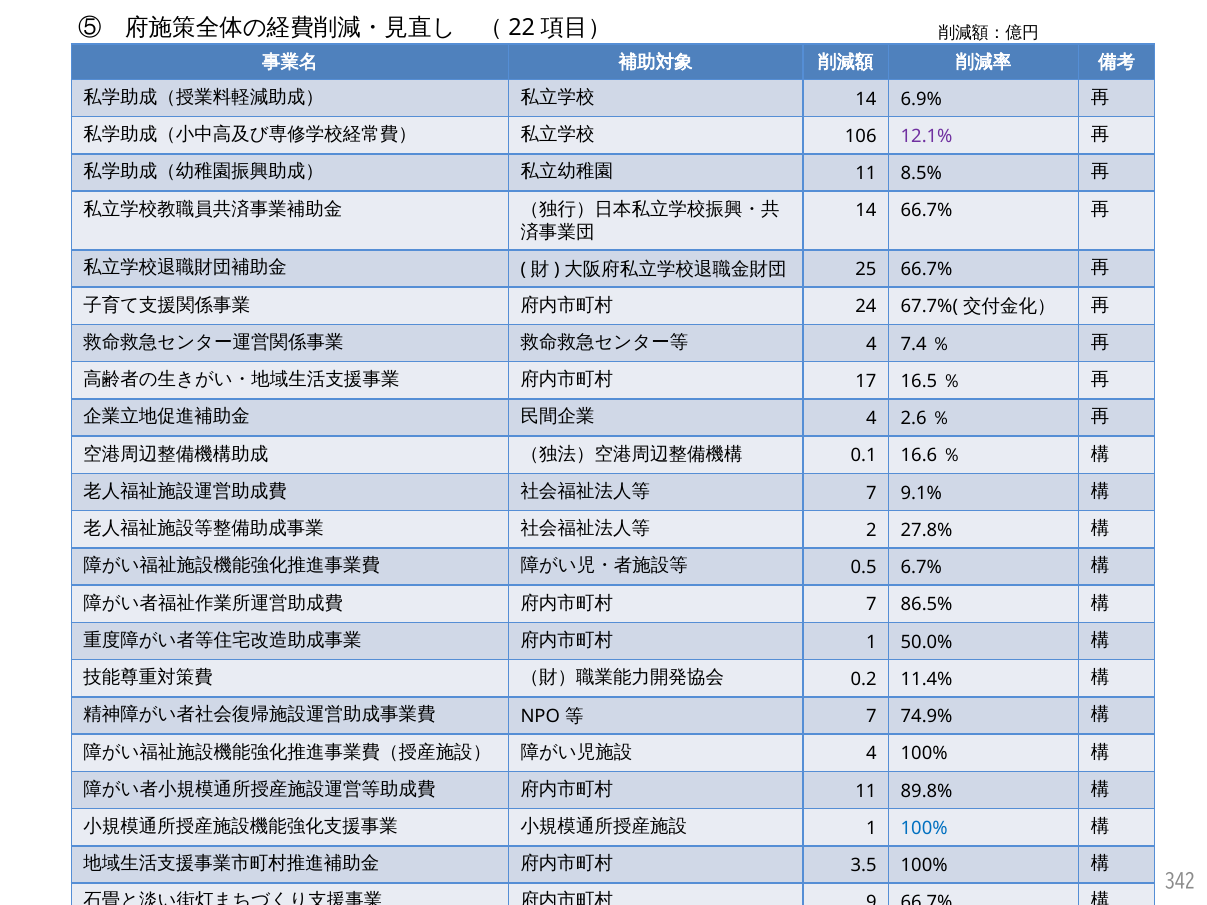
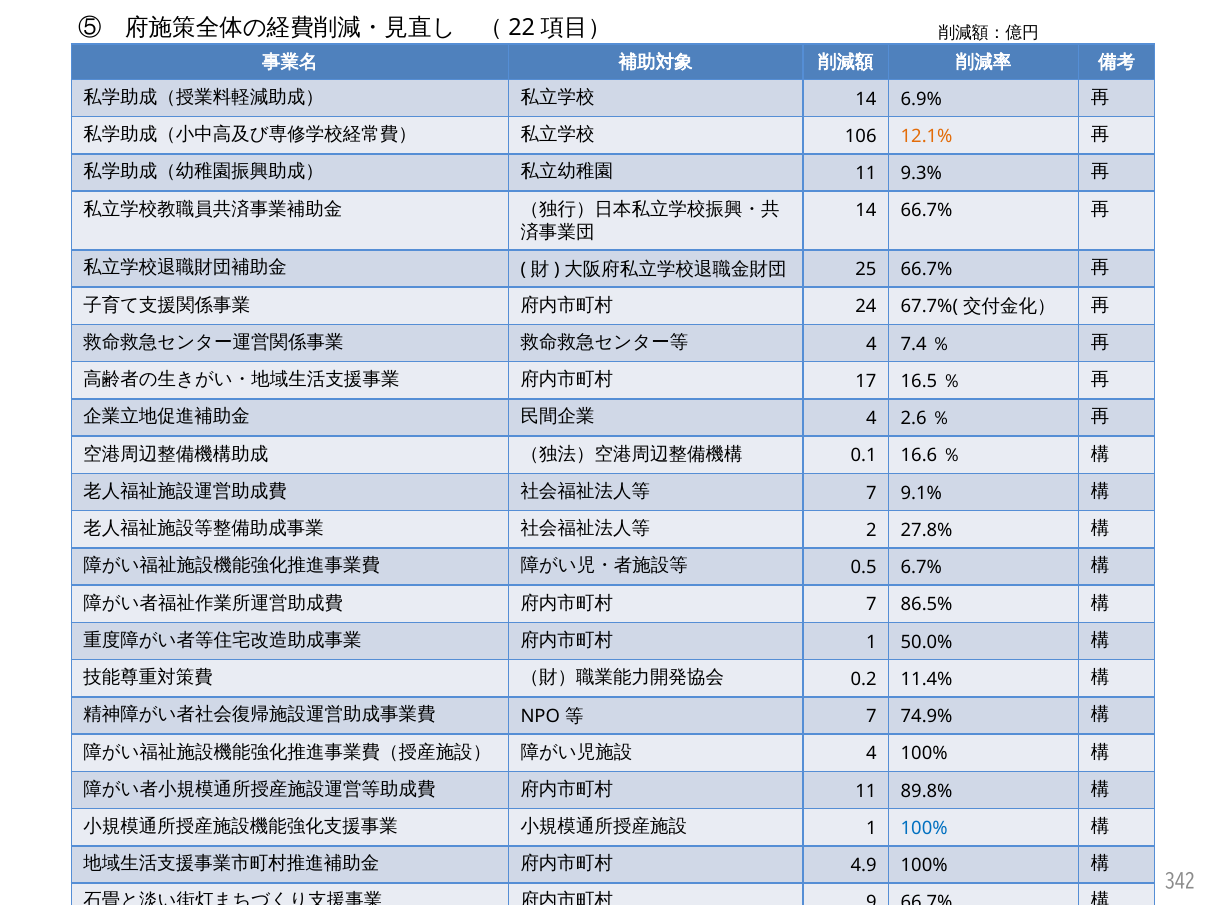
12.1% colour: purple -> orange
8.5%: 8.5% -> 9.3%
3.5: 3.5 -> 4.9
